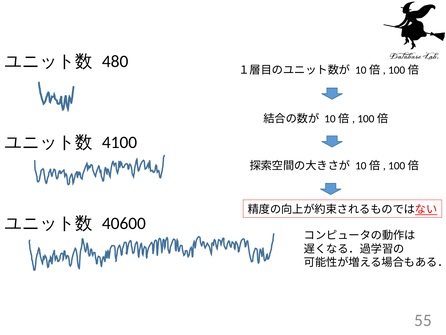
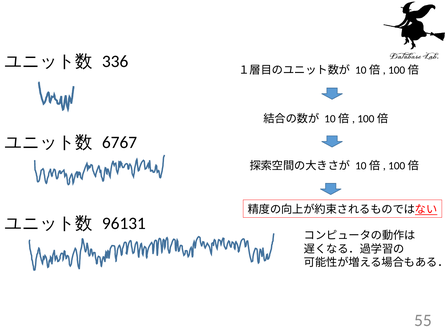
480: 480 -> 336
4100: 4100 -> 6767
40600: 40600 -> 96131
